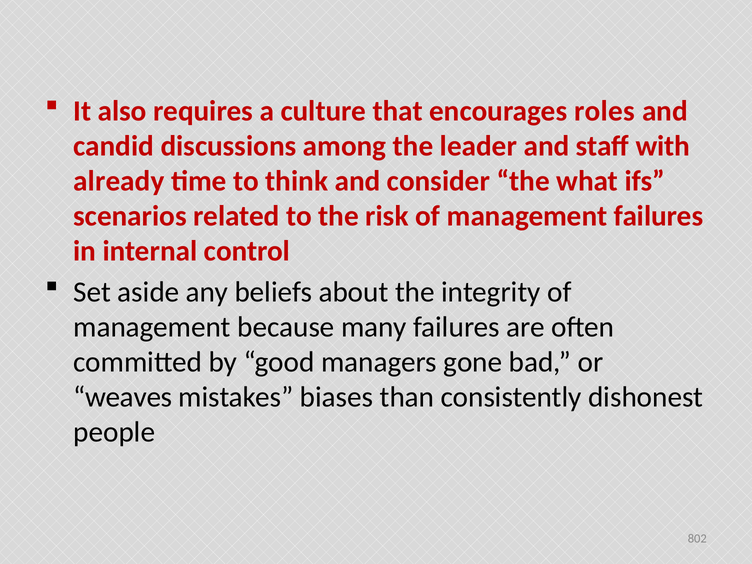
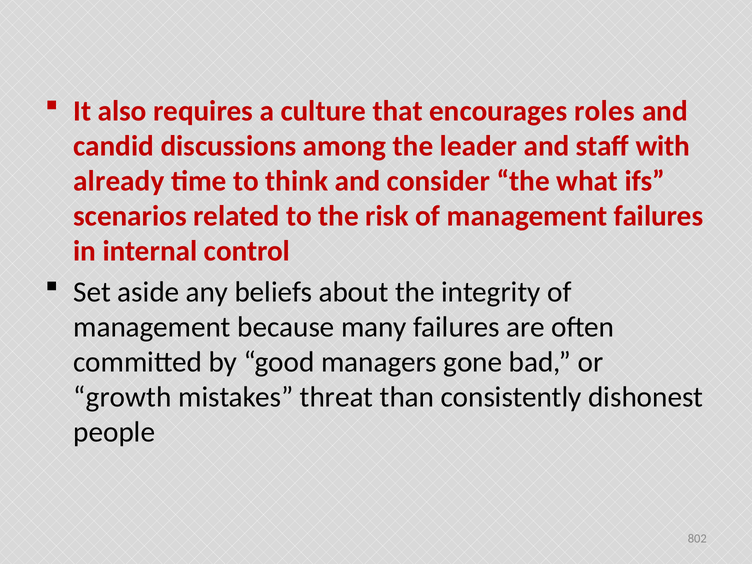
weaves: weaves -> growth
biases: biases -> threat
